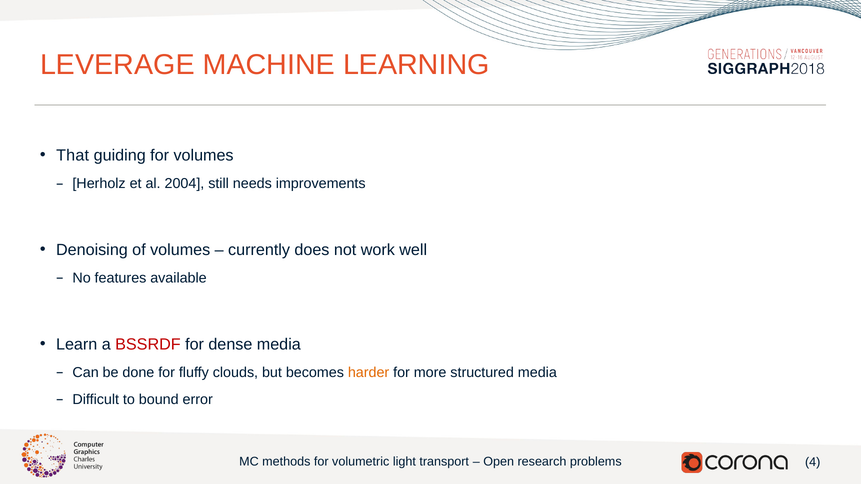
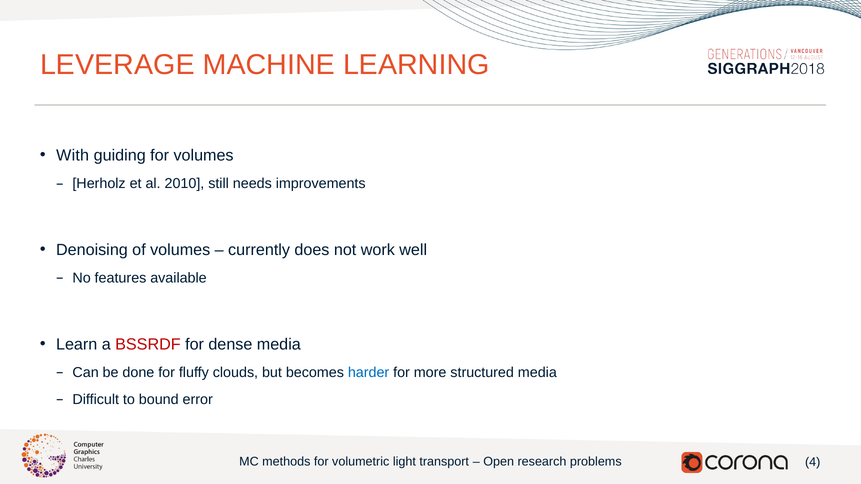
That: That -> With
2004: 2004 -> 2010
harder colour: orange -> blue
